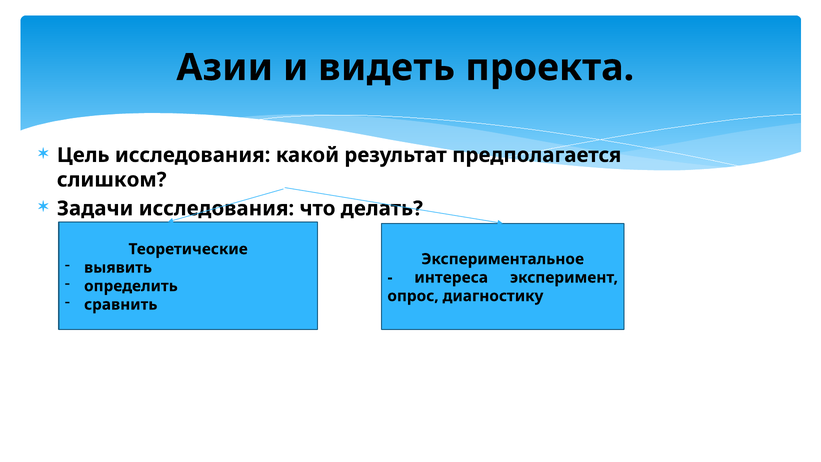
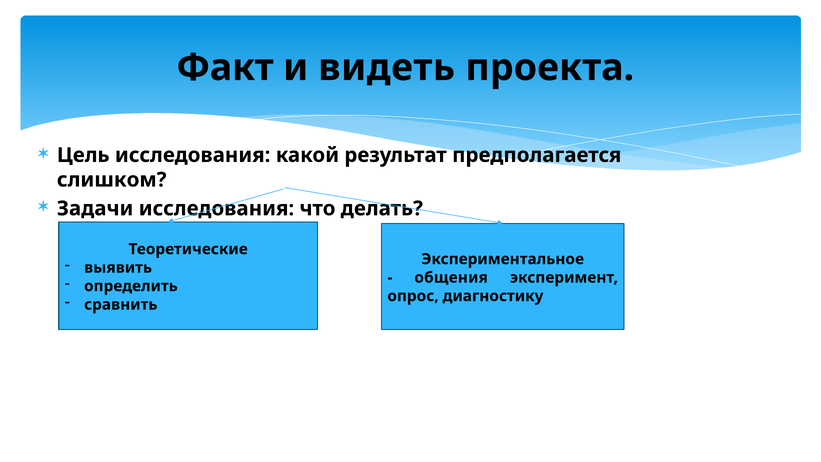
Азии: Азии -> Факт
интереса: интереса -> общения
